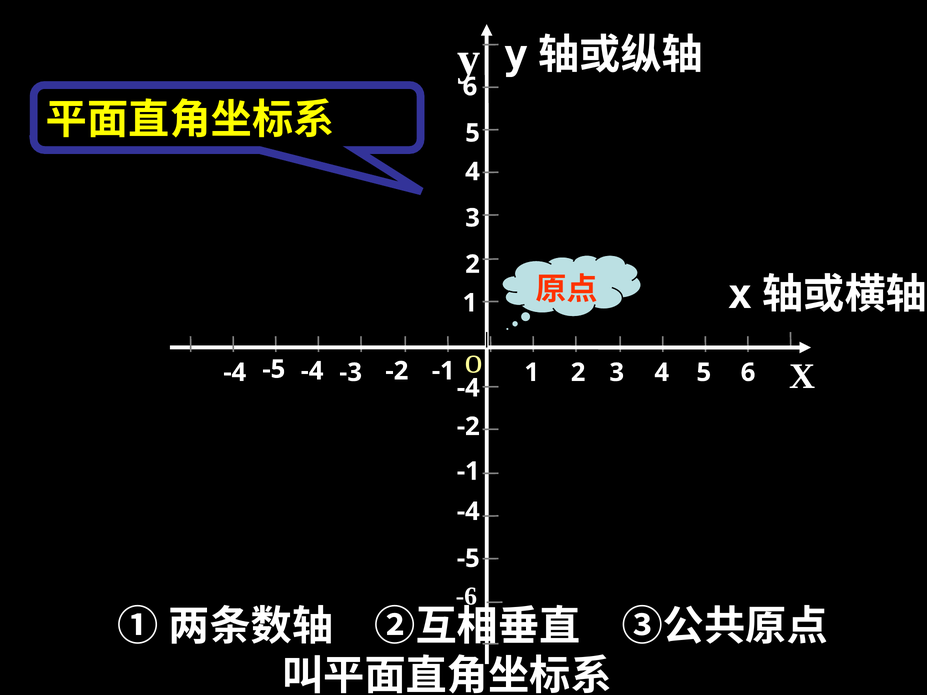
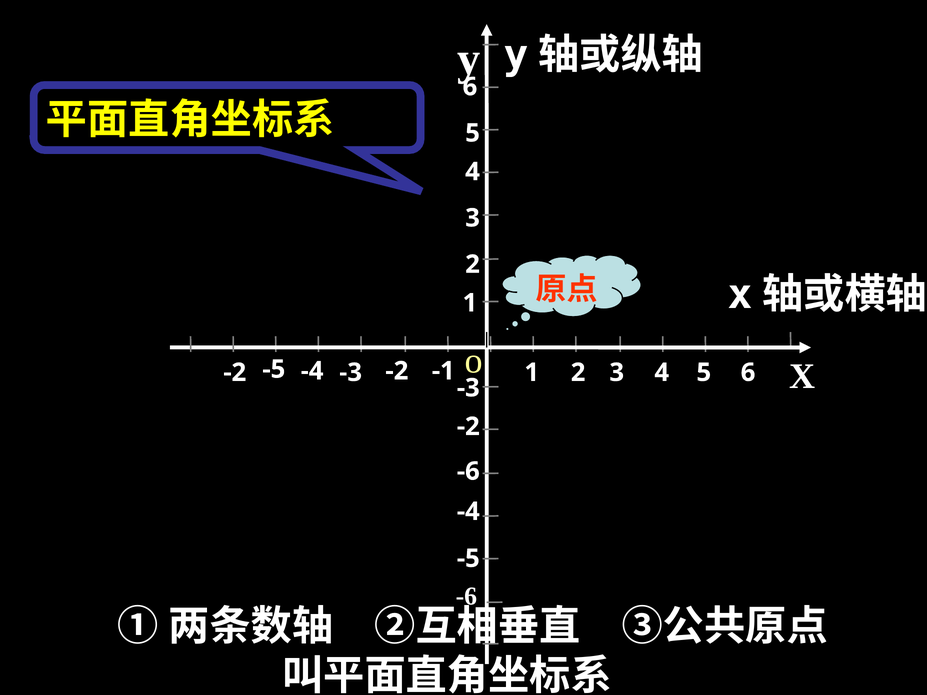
-4 at (235, 373): -4 -> -2
-4 at (468, 388): -4 -> -3
-1 at (468, 471): -1 -> -6
